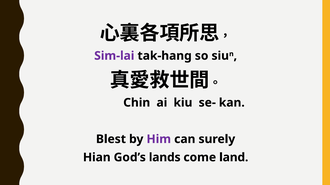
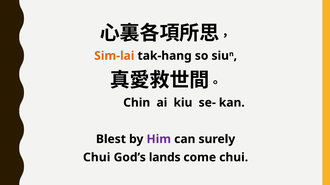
Sim-lai colour: purple -> orange
Hian at (97, 158): Hian -> Chui
come land: land -> chui
